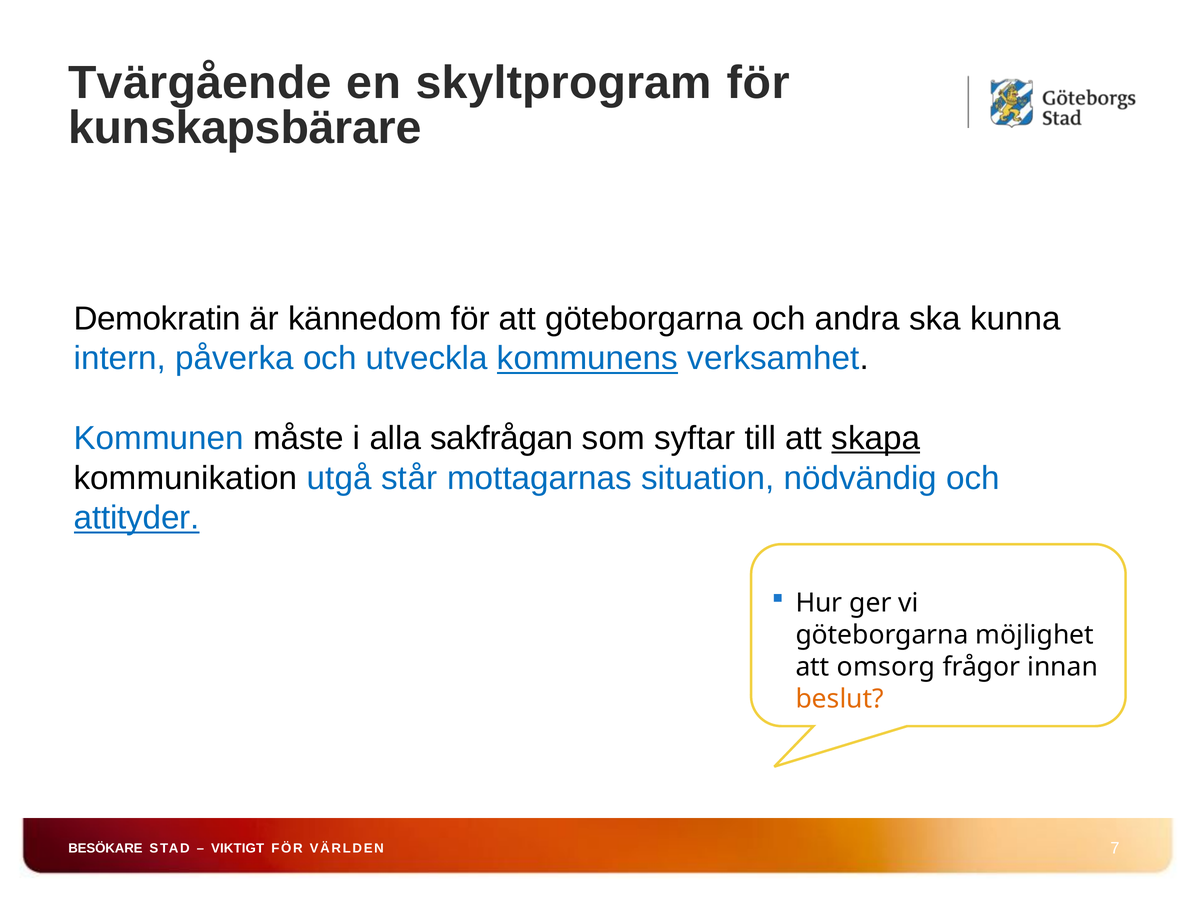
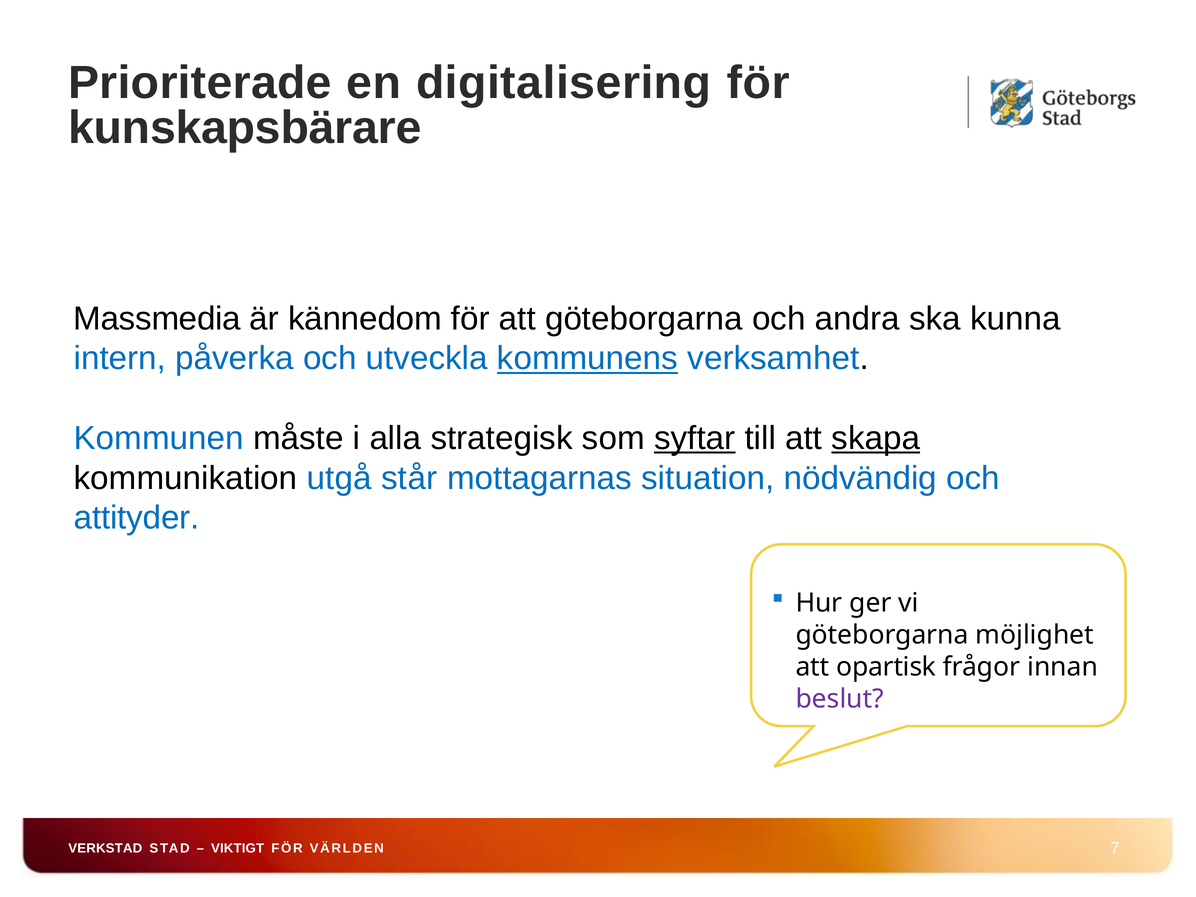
Tvärgående: Tvärgående -> Prioriterade
skyltprogram: skyltprogram -> digitalisering
Demokratin: Demokratin -> Massmedia
sakfrågan: sakfrågan -> strategisk
syftar underline: none -> present
attityder underline: present -> none
omsorg: omsorg -> opartisk
beslut colour: orange -> purple
BESÖKARE: BESÖKARE -> VERKSTAD
